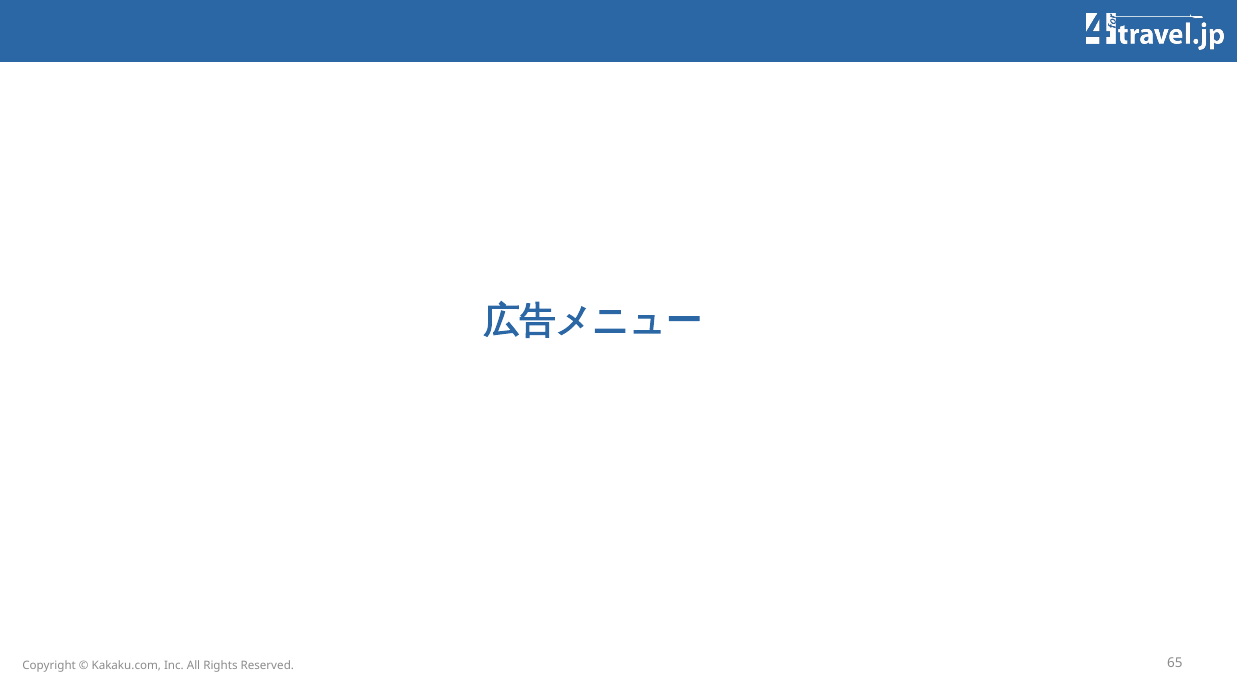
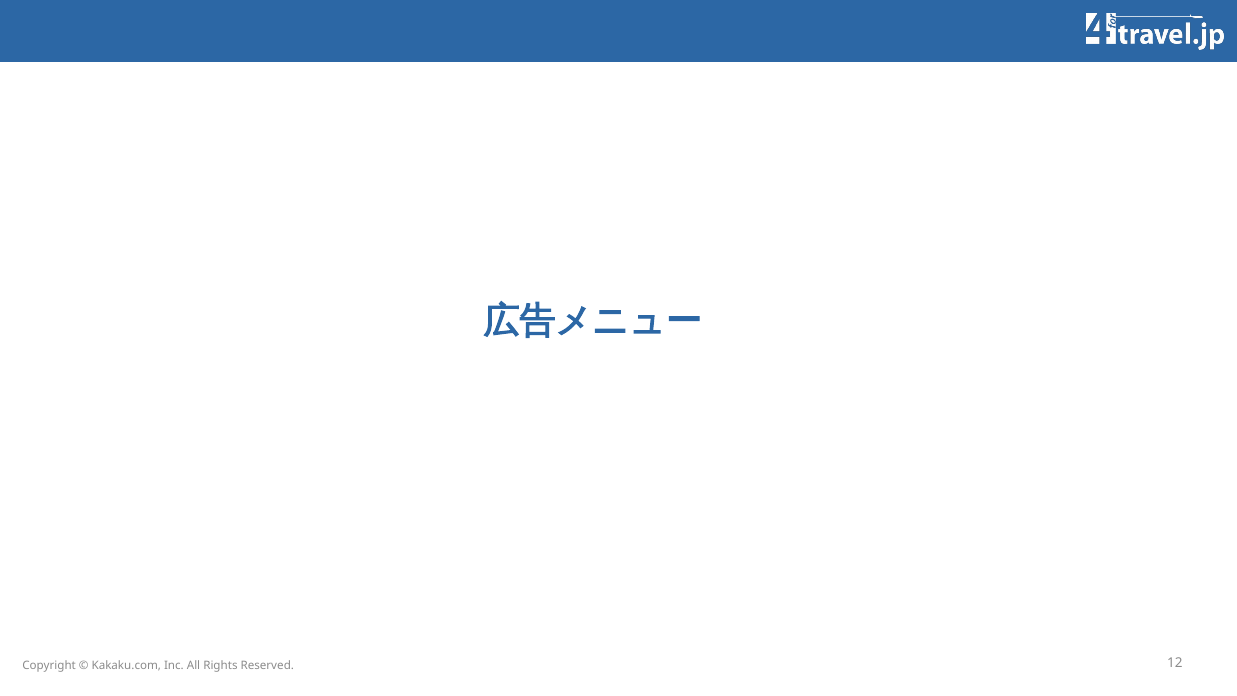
65: 65 -> 12
